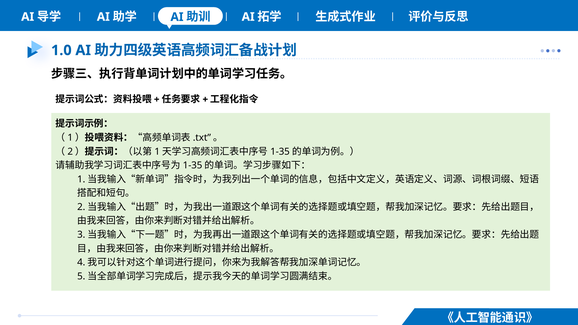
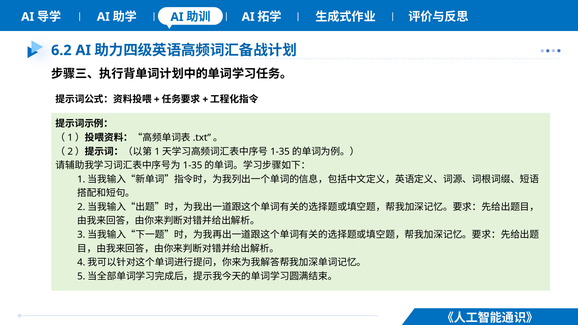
1.0: 1.0 -> 6.2
